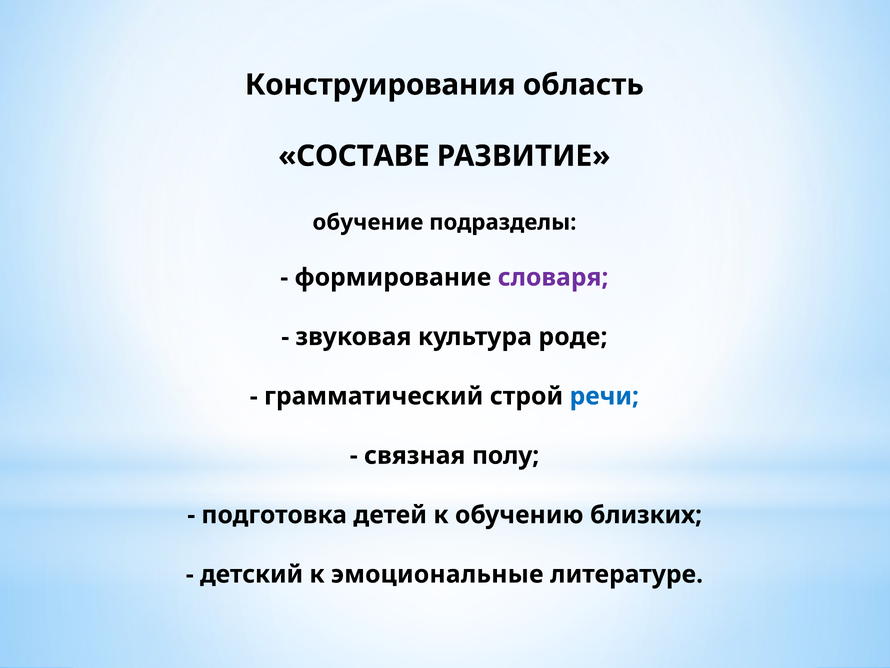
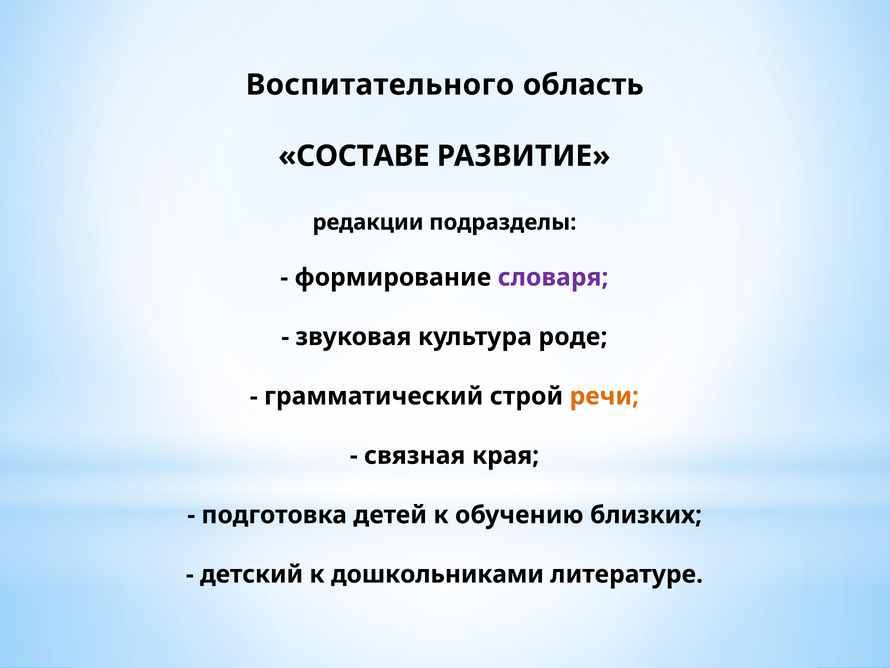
Конструирования: Конструирования -> Воспитательного
обучение: обучение -> редакции
речи colour: blue -> orange
полу: полу -> края
эмоциональные: эмоциональные -> дошкольниками
